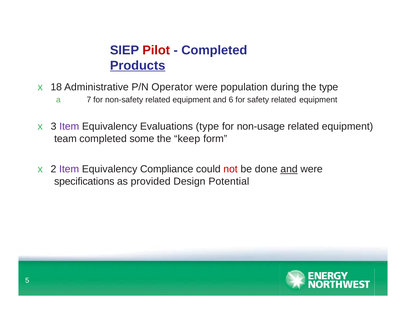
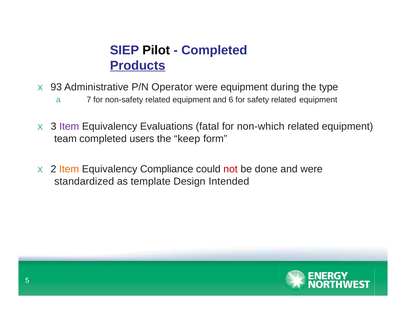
Pilot colour: red -> black
18: 18 -> 93
were population: population -> equipment
Evaluations type: type -> fatal
non-usage: non-usage -> non-which
some: some -> users
Item at (69, 169) colour: purple -> orange
and at (289, 169) underline: present -> none
specifications: specifications -> standardized
provided: provided -> template
Potential: Potential -> Intended
